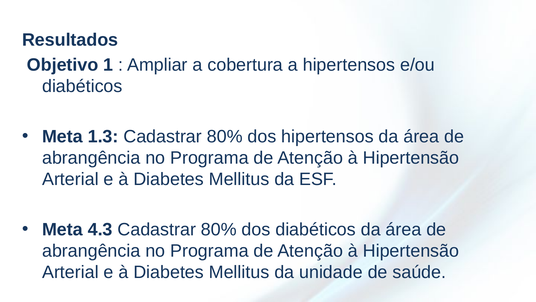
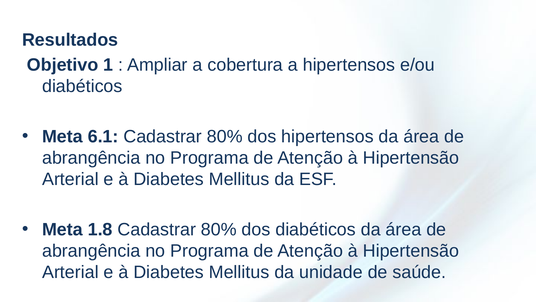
1.3: 1.3 -> 6.1
4.3: 4.3 -> 1.8
